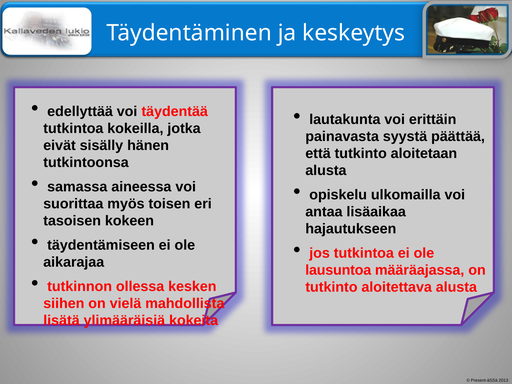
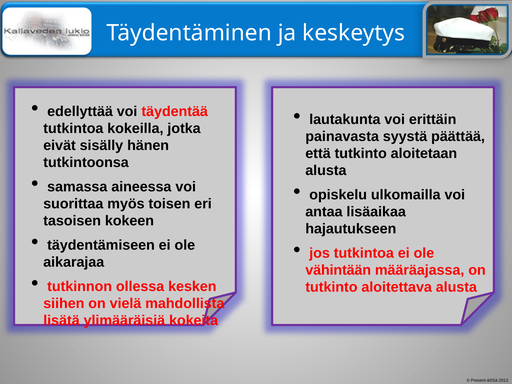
lausuntoa: lausuntoa -> vähintään
